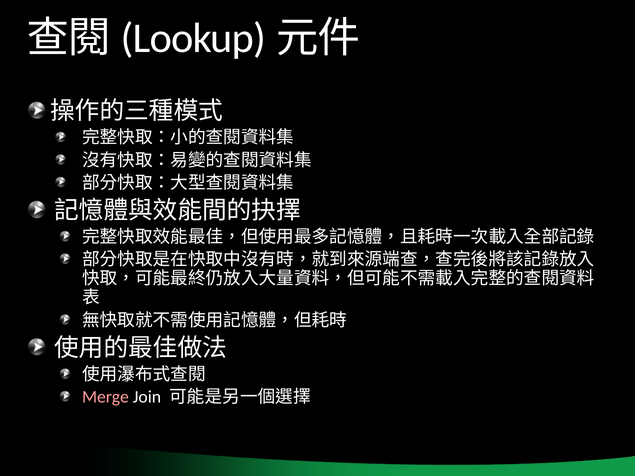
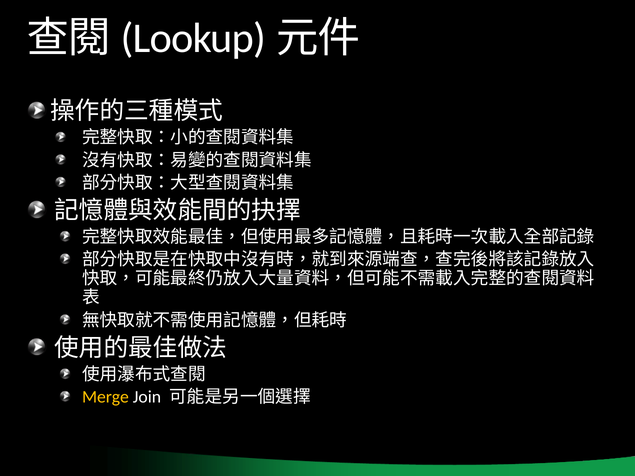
Merge colour: pink -> yellow
